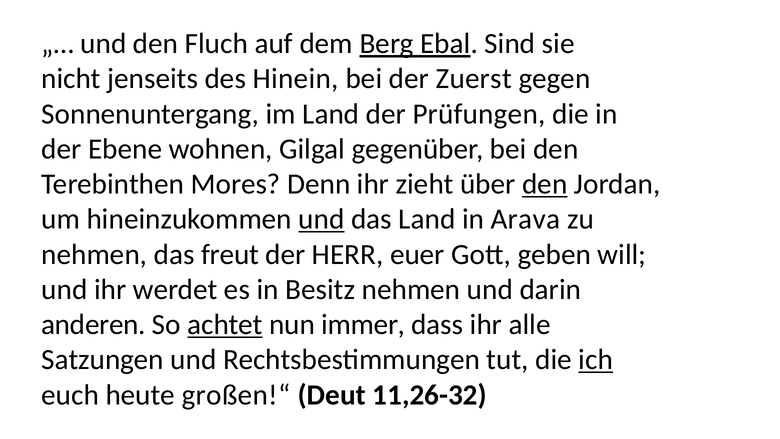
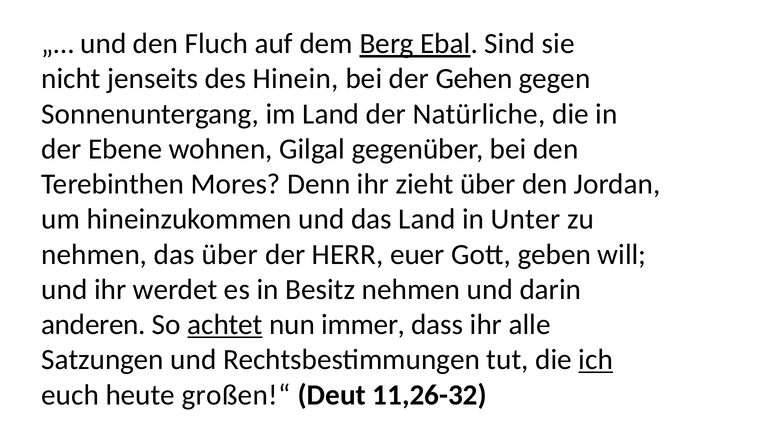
Zuerst: Zuerst -> Gehen
Prüfungen: Prüfungen -> Natürliche
den at (545, 184) underline: present -> none
und at (321, 219) underline: present -> none
Arava: Arava -> Unter
das freut: freut -> über
